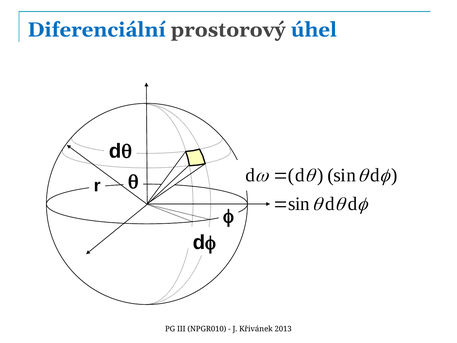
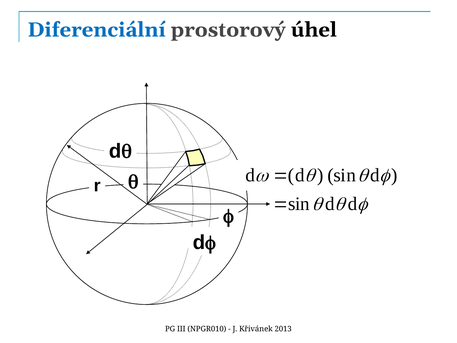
úhel colour: blue -> black
